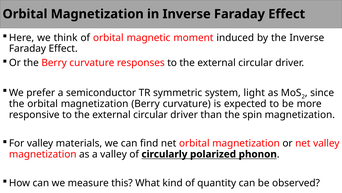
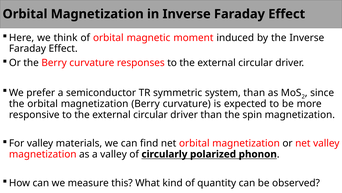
system light: light -> than
